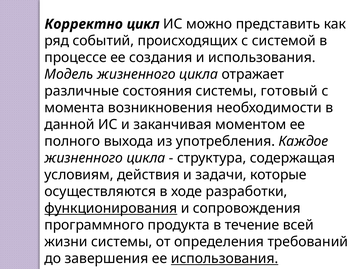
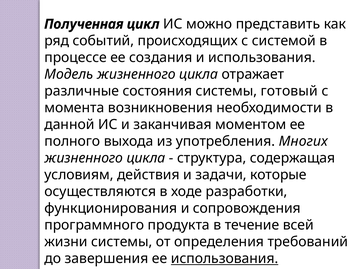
Корректно: Корректно -> Полученная
Каждое: Каждое -> Многих
функционирования underline: present -> none
